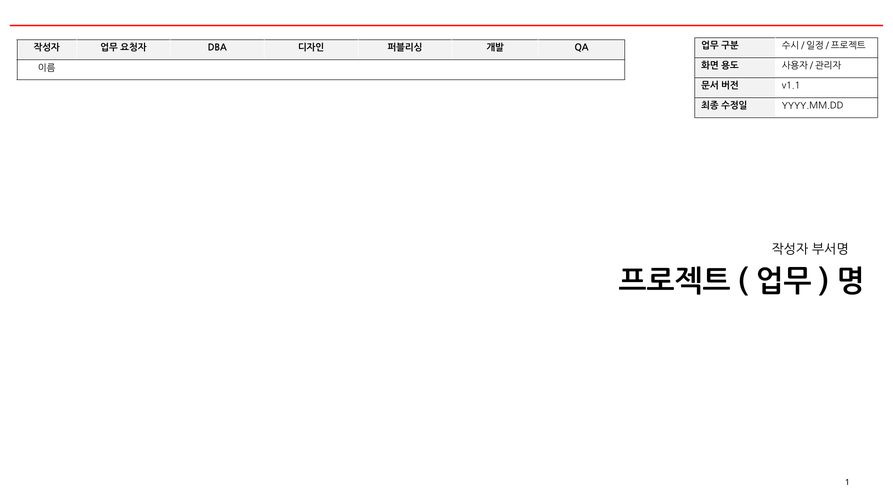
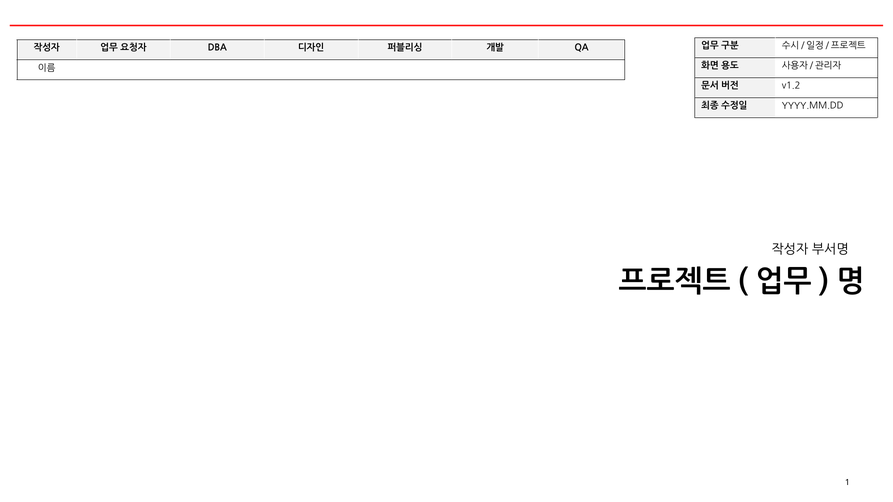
v1.1: v1.1 -> v1.2
